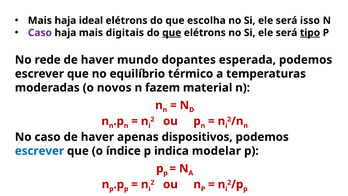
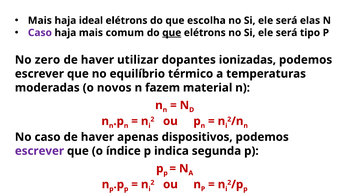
isso: isso -> elas
digitais: digitais -> comum
tipo underline: present -> none
rede: rede -> zero
mundo: mundo -> utilizar
esperada: esperada -> ionizadas
escrever at (39, 151) colour: blue -> purple
modelar: modelar -> segunda
